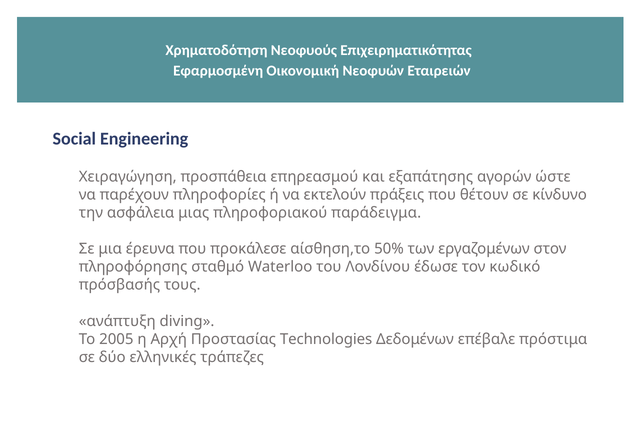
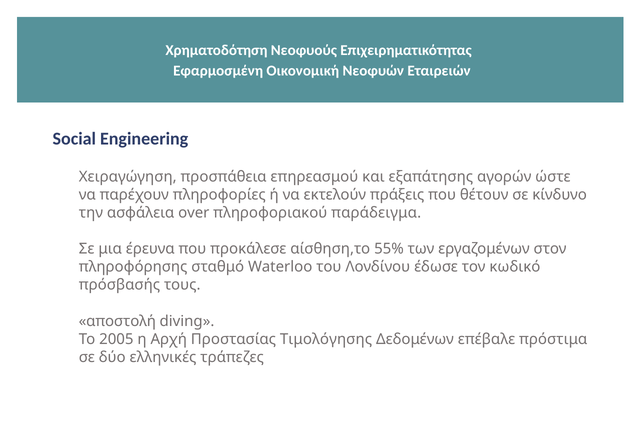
μιας: μιας -> over
50%: 50% -> 55%
ανάπτυξη: ανάπτυξη -> αποστολή
Technologies: Technologies -> Τιμολόγησης
